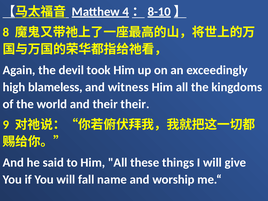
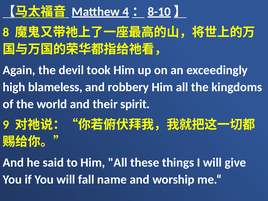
witness: witness -> robbery
their their: their -> spirit
